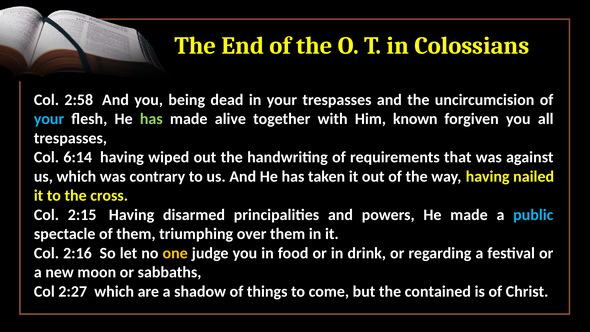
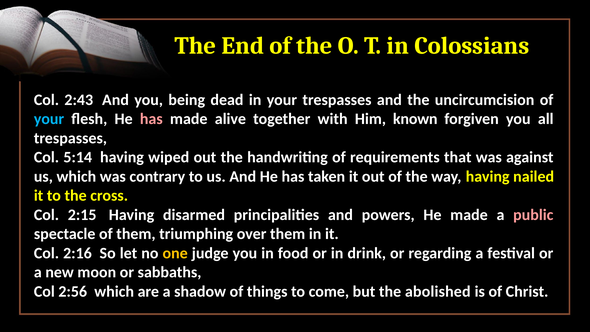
2:58: 2:58 -> 2:43
has at (151, 119) colour: light green -> pink
6:14: 6:14 -> 5:14
public colour: light blue -> pink
2:27: 2:27 -> 2:56
contained: contained -> abolished
